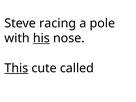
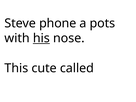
racing: racing -> phone
pole: pole -> pots
This underline: present -> none
